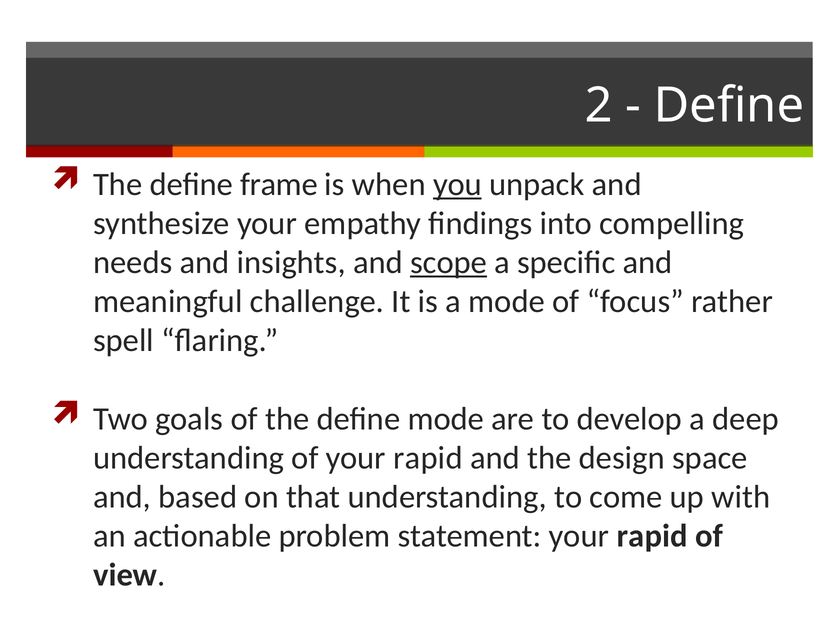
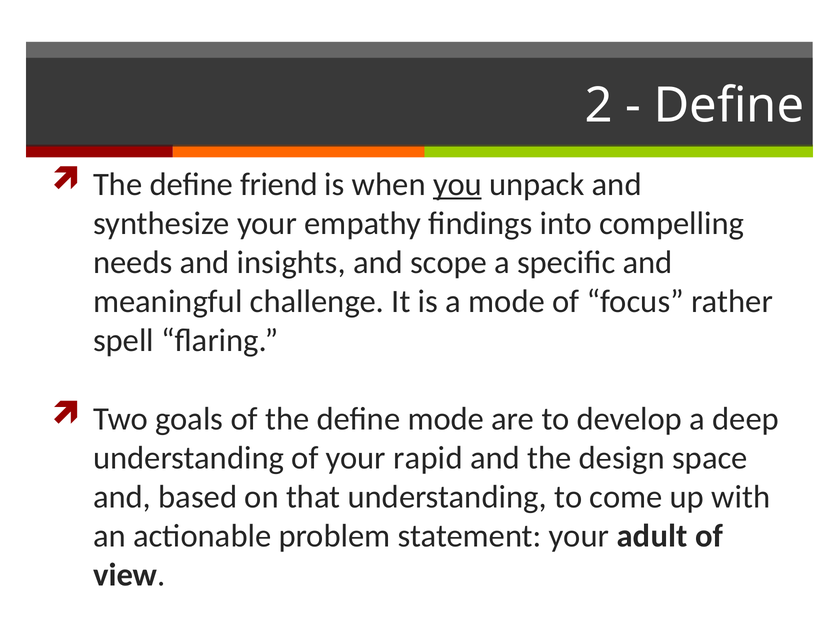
frame: frame -> friend
scope underline: present -> none
statement your rapid: rapid -> adult
